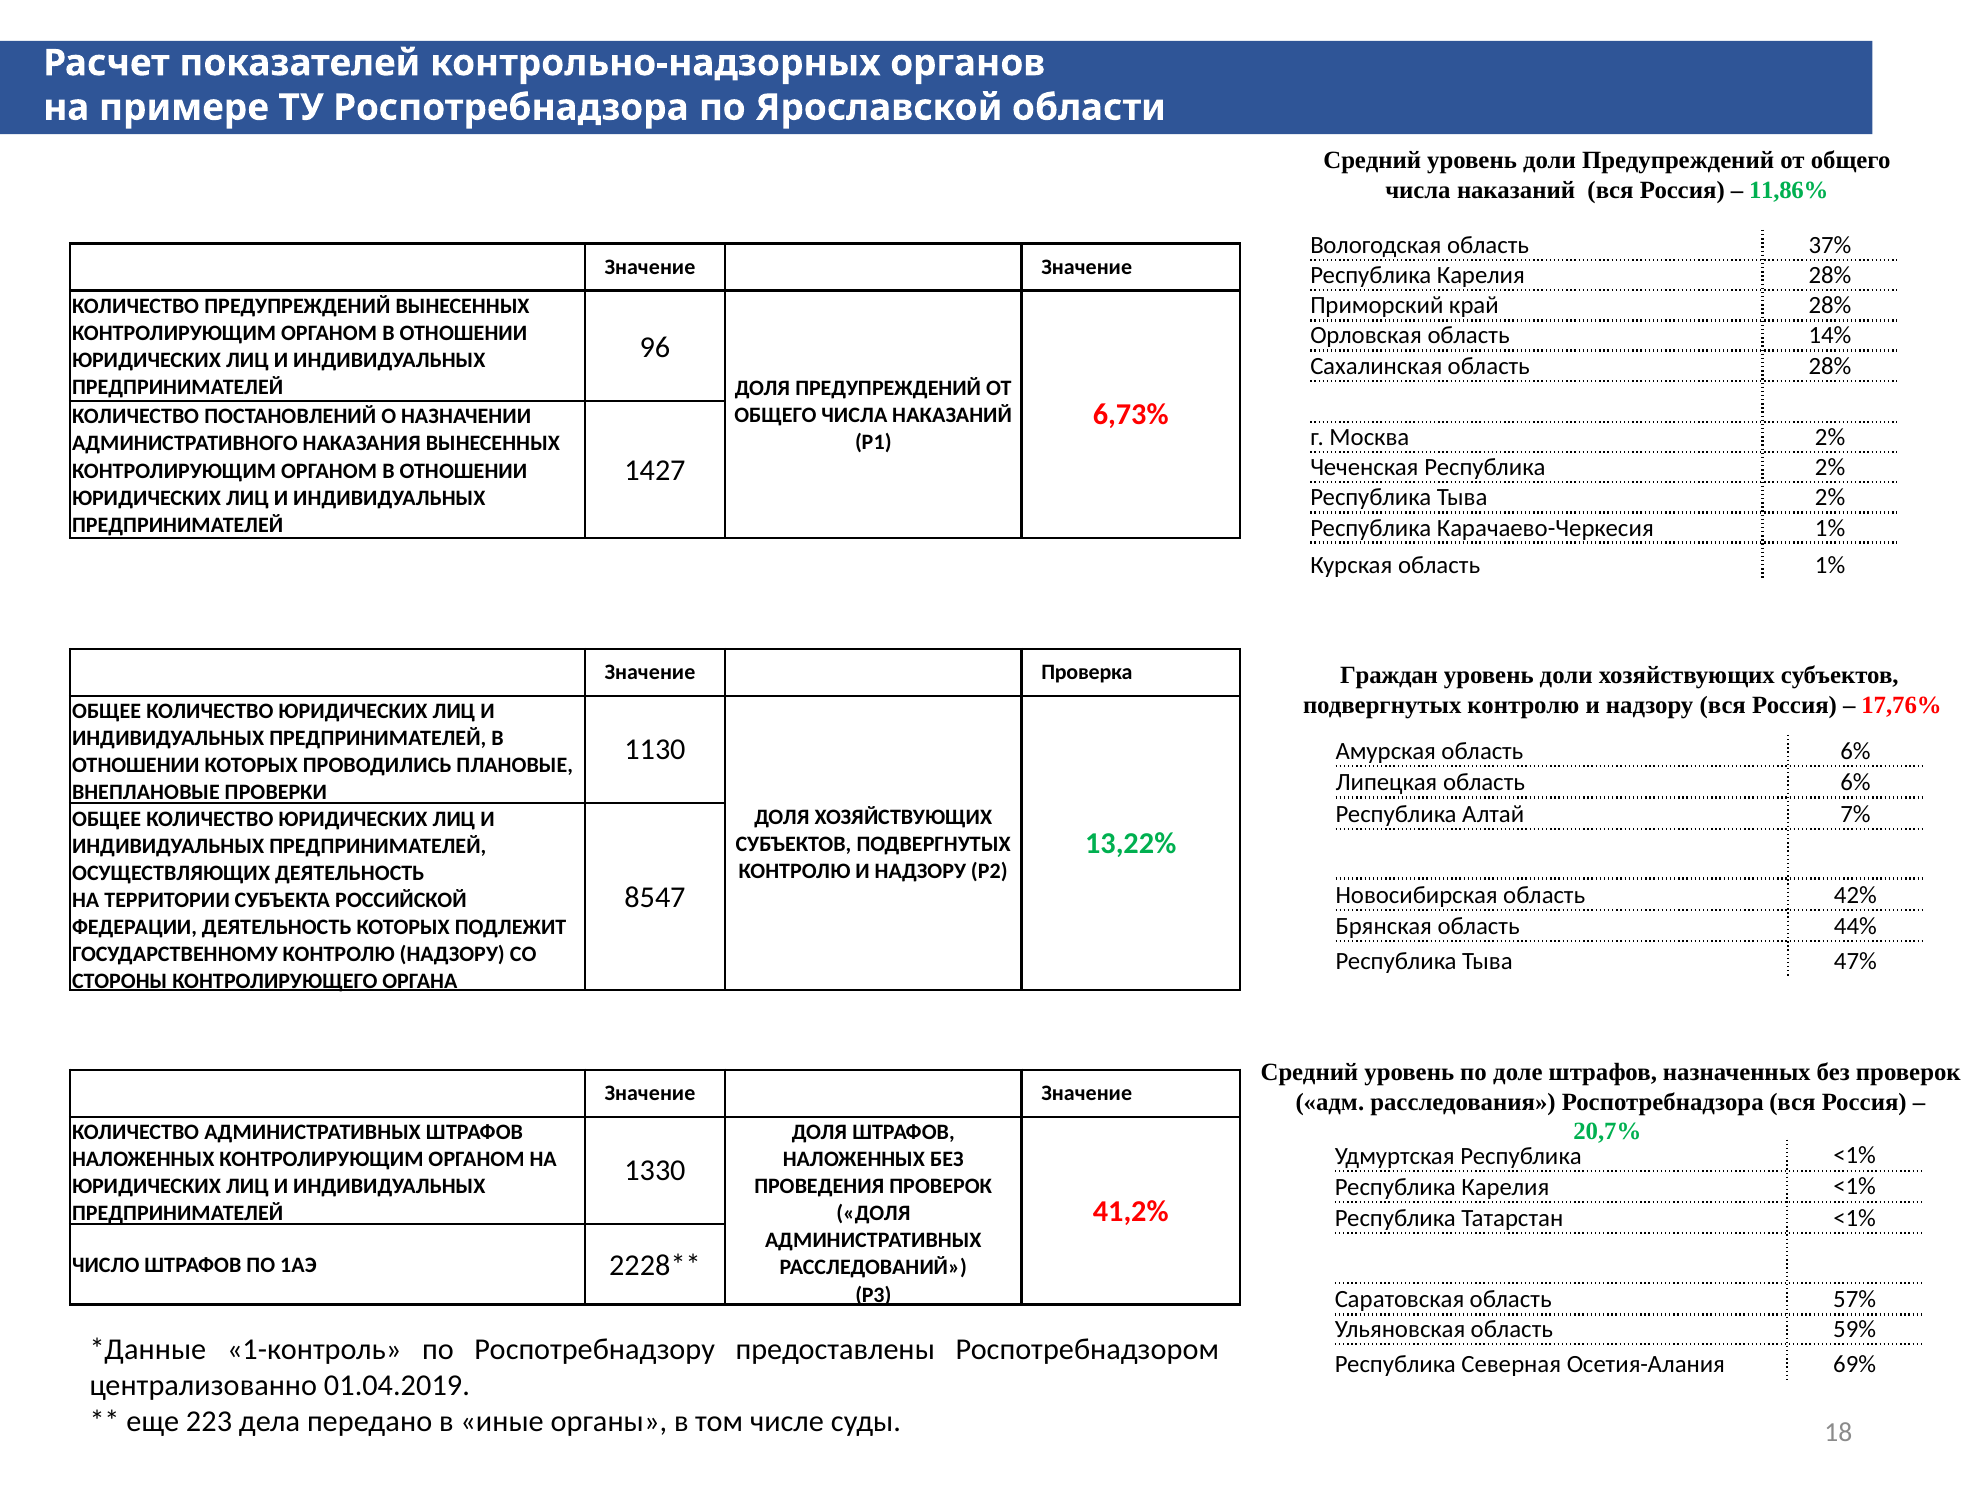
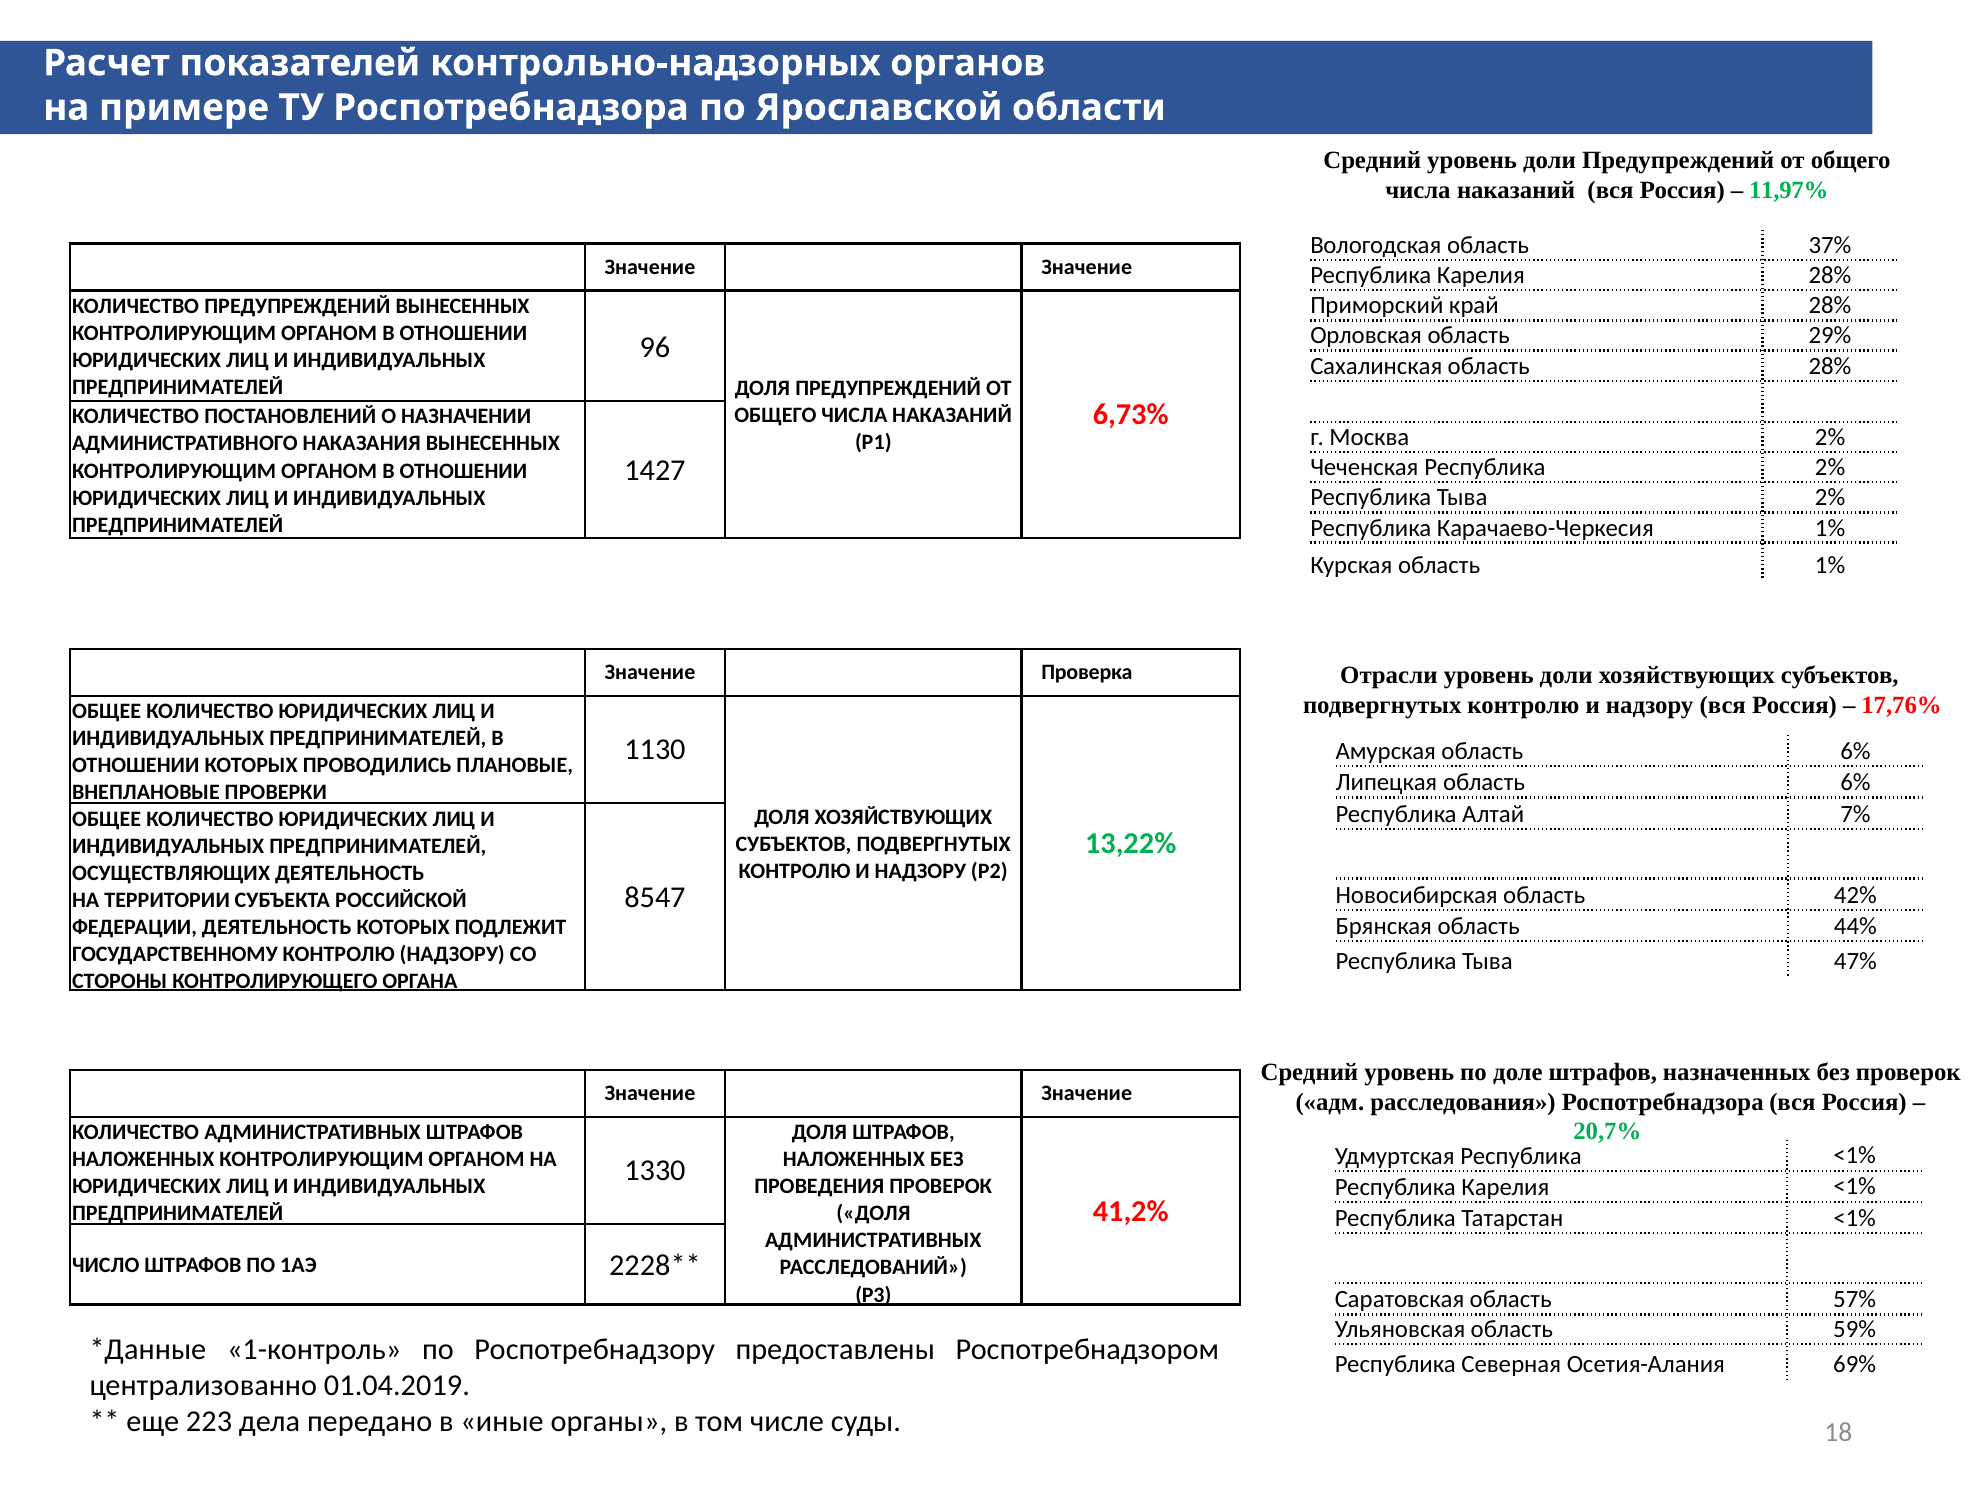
11,86%: 11,86% -> 11,97%
14%: 14% -> 29%
Граждан: Граждан -> Отрасли
